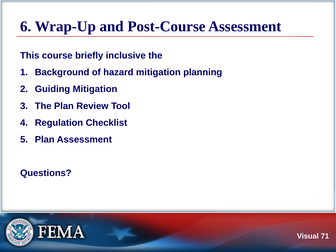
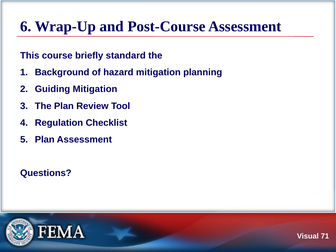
inclusive: inclusive -> standard
